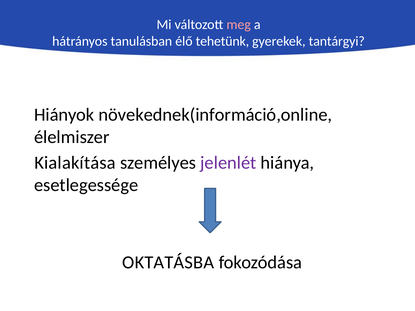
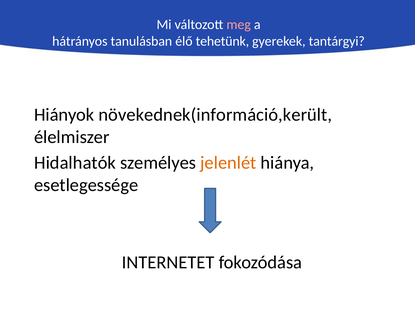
növekednek(információ,online: növekednek(információ,online -> növekednek(információ,került
Kialakítása: Kialakítása -> Hidalhatók
jelenlét colour: purple -> orange
OKTATÁSBA: OKTATÁSBA -> INTERNETET
